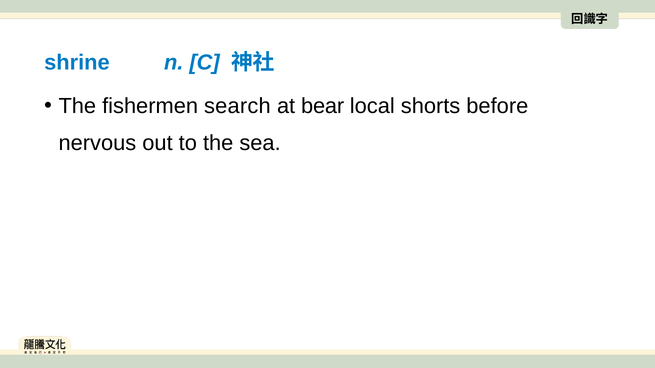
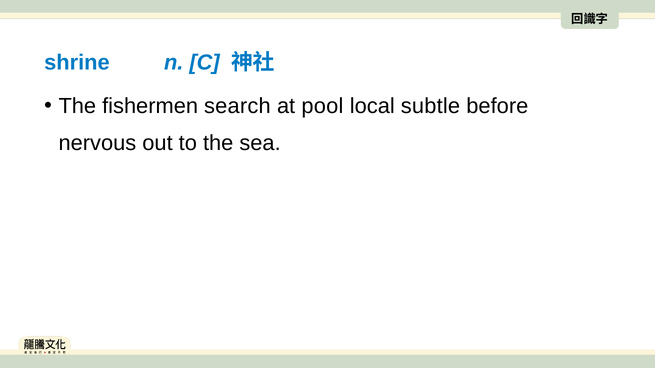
bear: bear -> pool
shorts: shorts -> subtle
